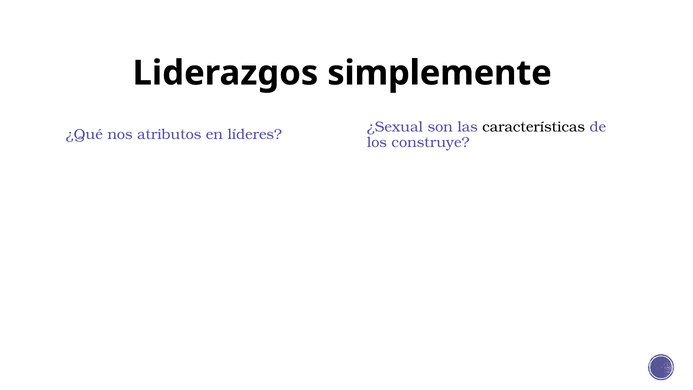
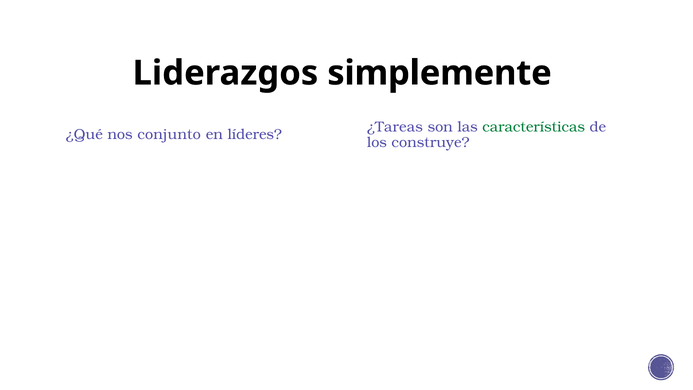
¿Sexual: ¿Sexual -> ¿Tareas
características colour: black -> green
atributos: atributos -> conjunto
